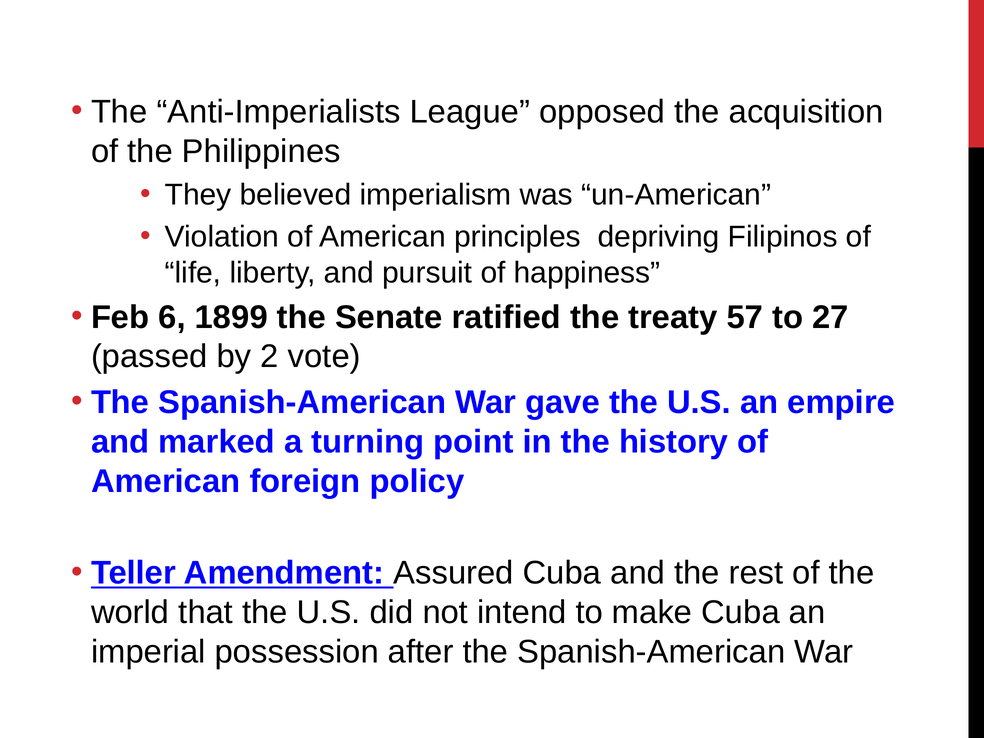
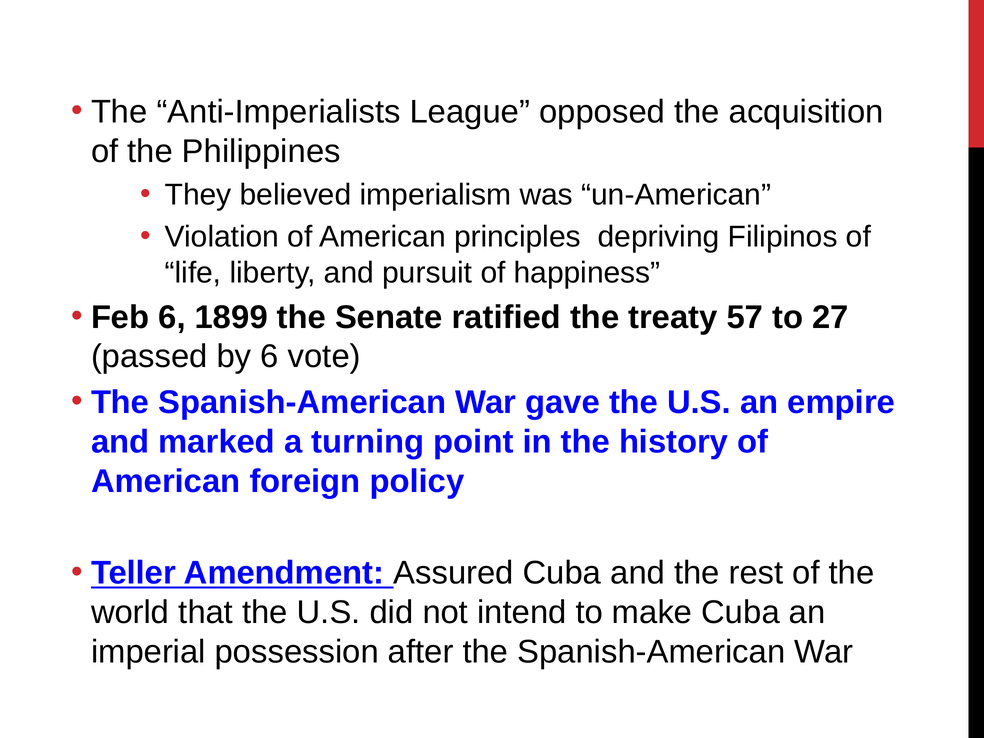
by 2: 2 -> 6
